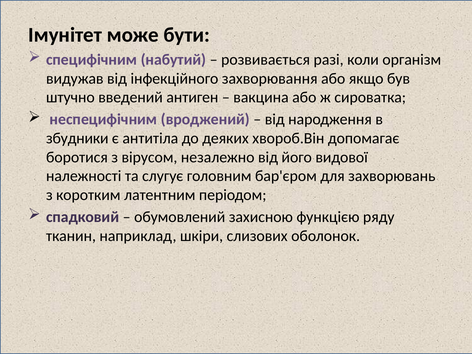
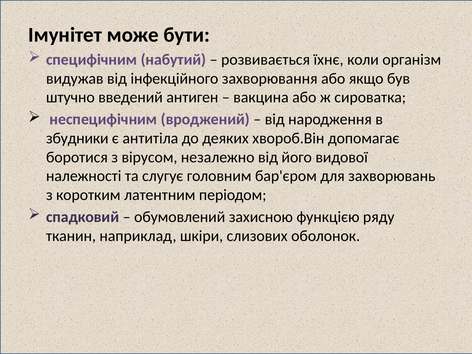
разі: разі -> їхнє
